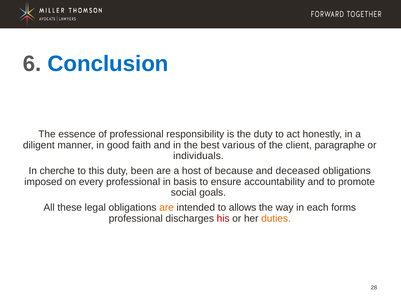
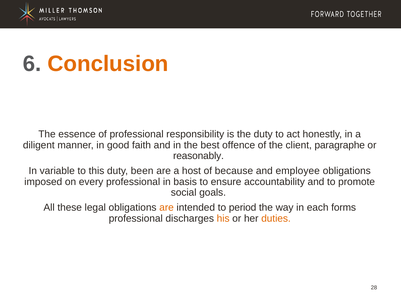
Conclusion colour: blue -> orange
various: various -> offence
individuals: individuals -> reasonably
cherche: cherche -> variable
deceased: deceased -> employee
allows: allows -> period
his colour: red -> orange
